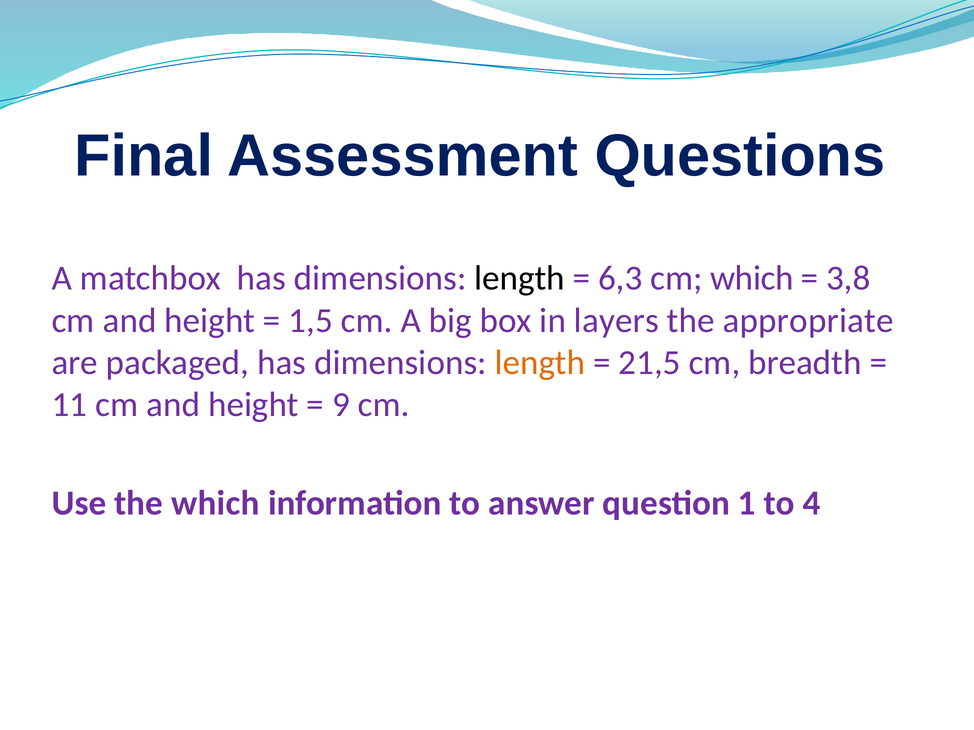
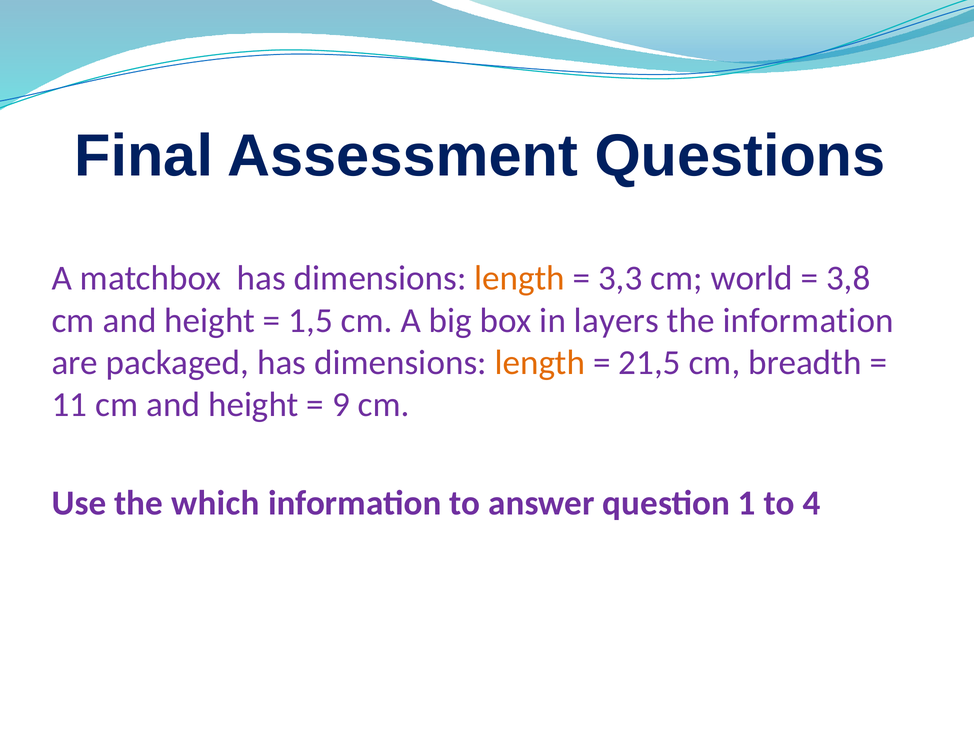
length at (520, 279) colour: black -> orange
6,3: 6,3 -> 3,3
cm which: which -> world
the appropriate: appropriate -> information
